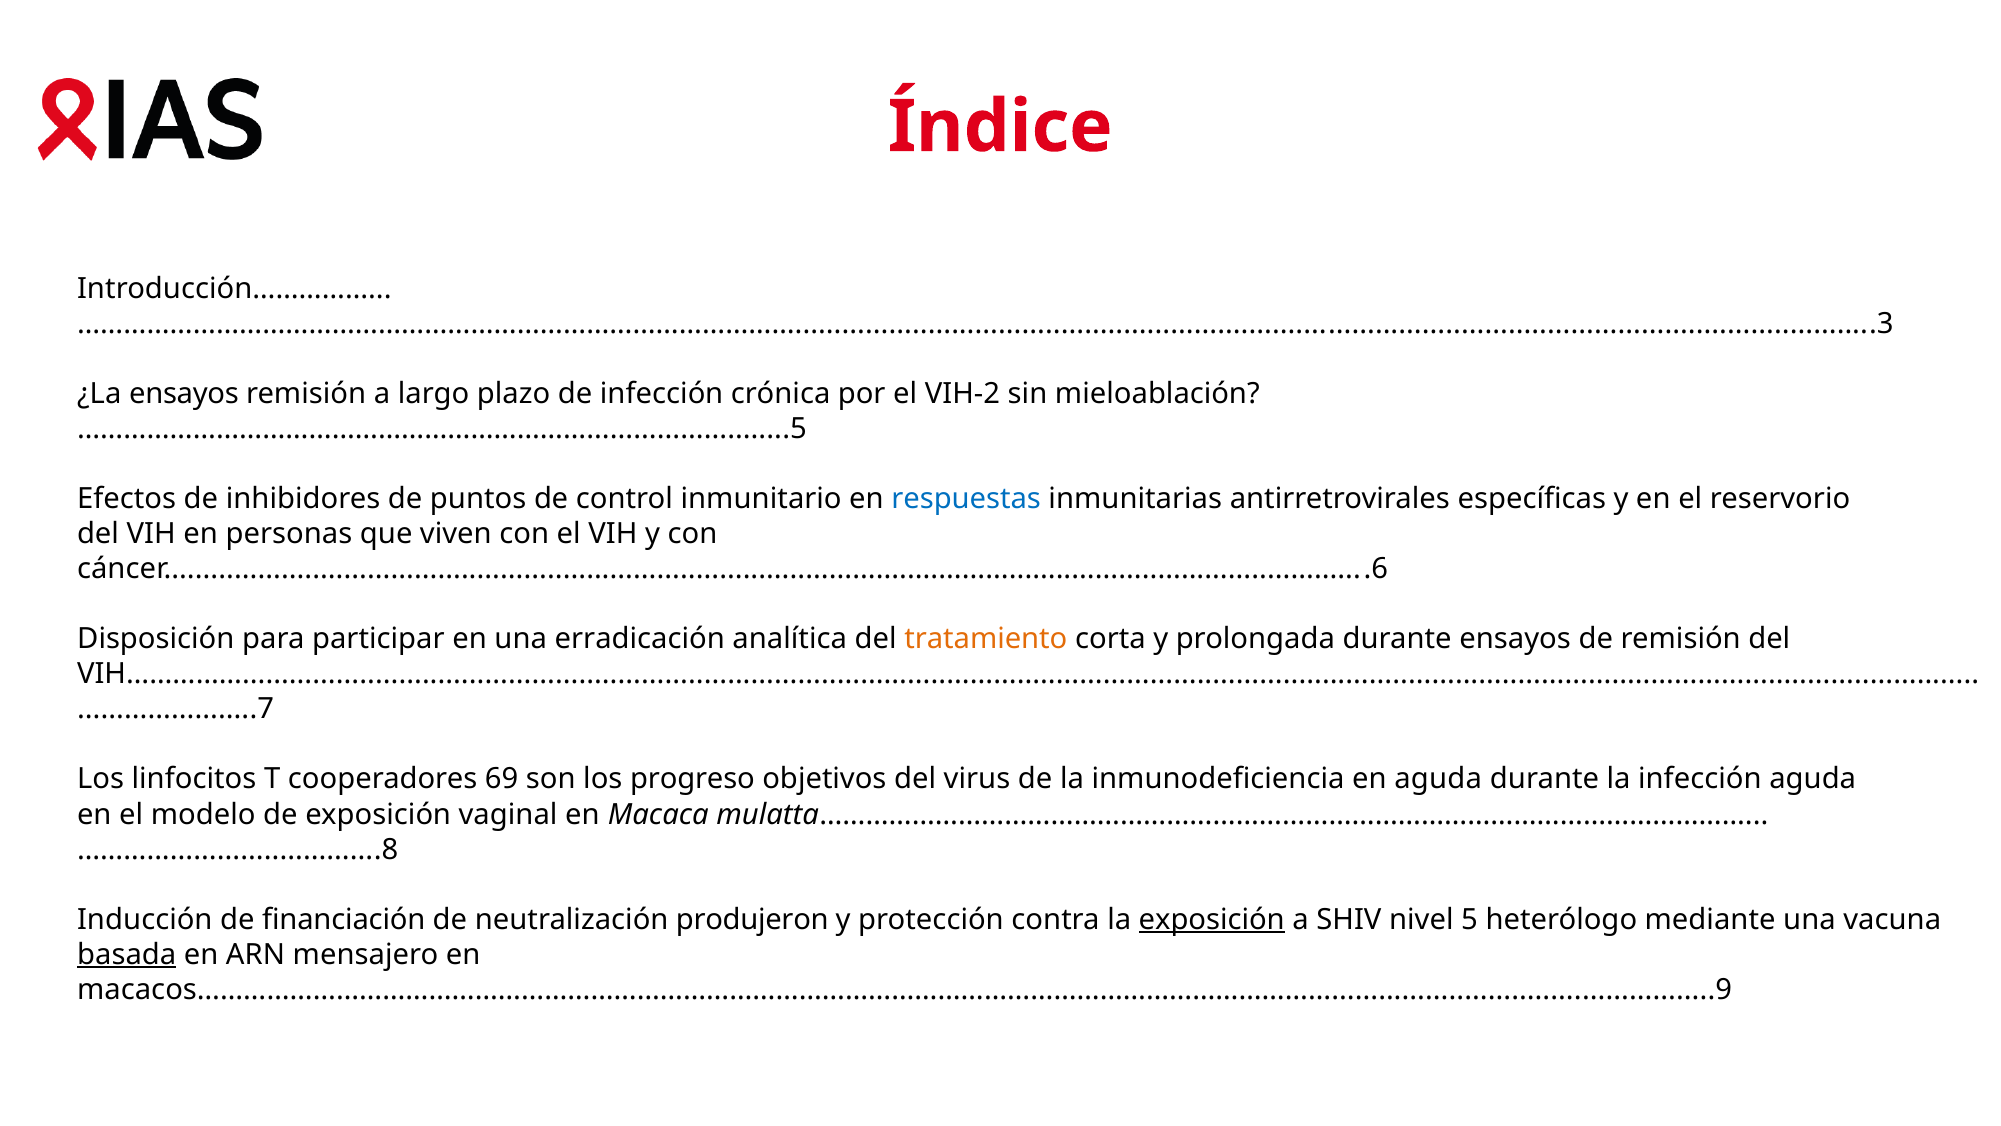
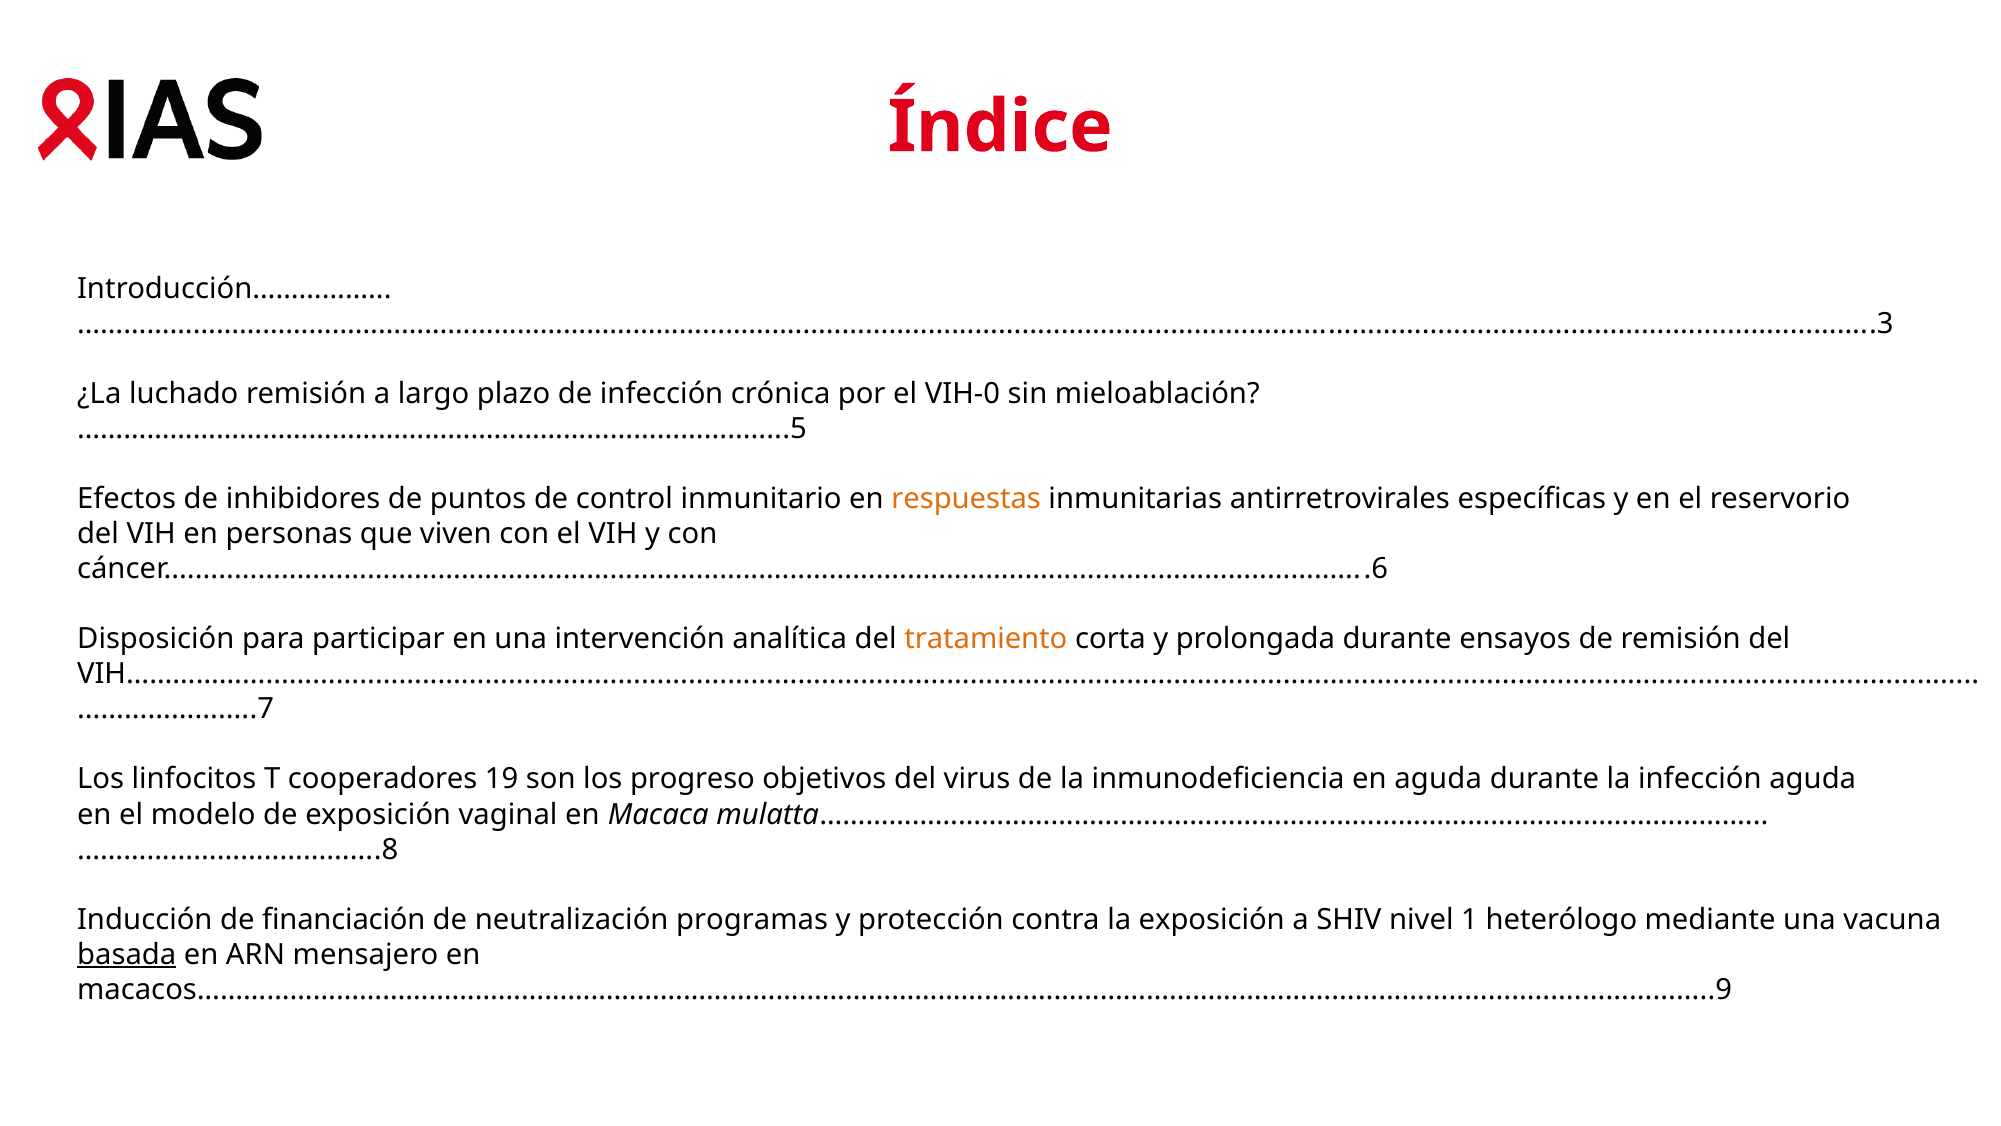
¿La ensayos: ensayos -> luchado
VIH-2: VIH-2 -> VIH-0
respuestas colour: blue -> orange
erradicación: erradicación -> intervención
69: 69 -> 19
produjeron: produjeron -> programas
exposición at (1212, 919) underline: present -> none
5: 5 -> 1
